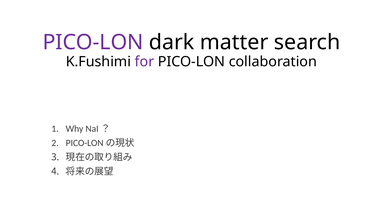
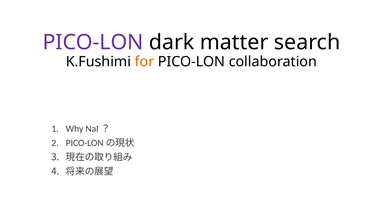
for colour: purple -> orange
